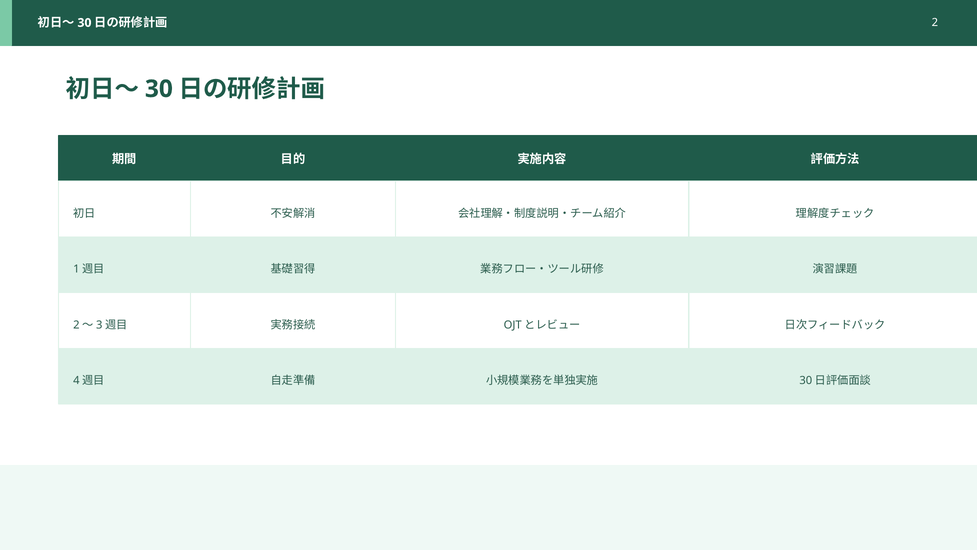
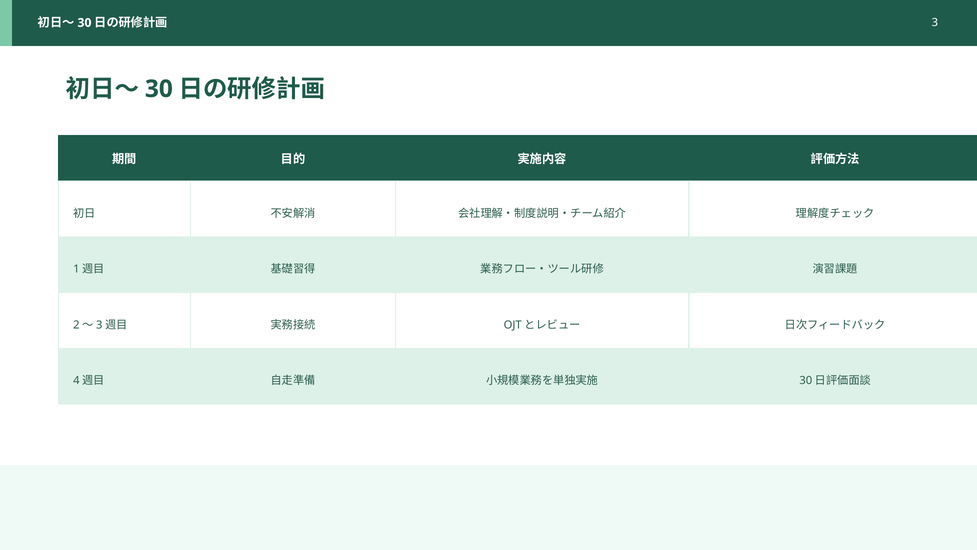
2: 2 -> 3
